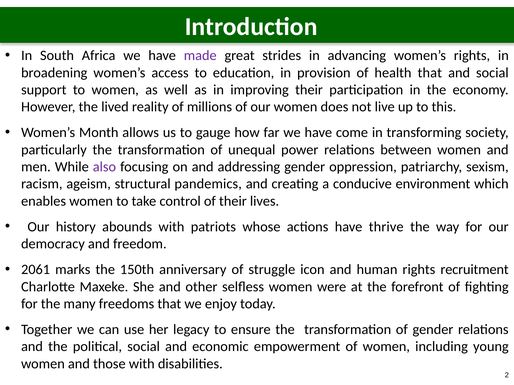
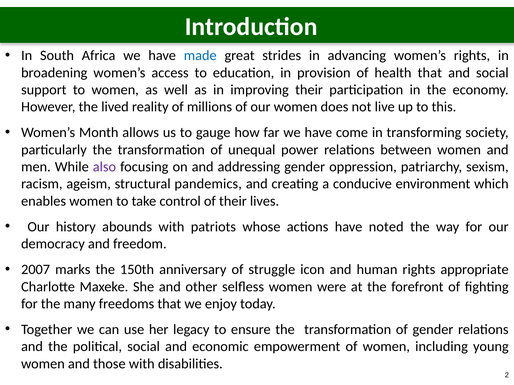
made colour: purple -> blue
thrive: thrive -> noted
2061: 2061 -> 2007
recruitment: recruitment -> appropriate
